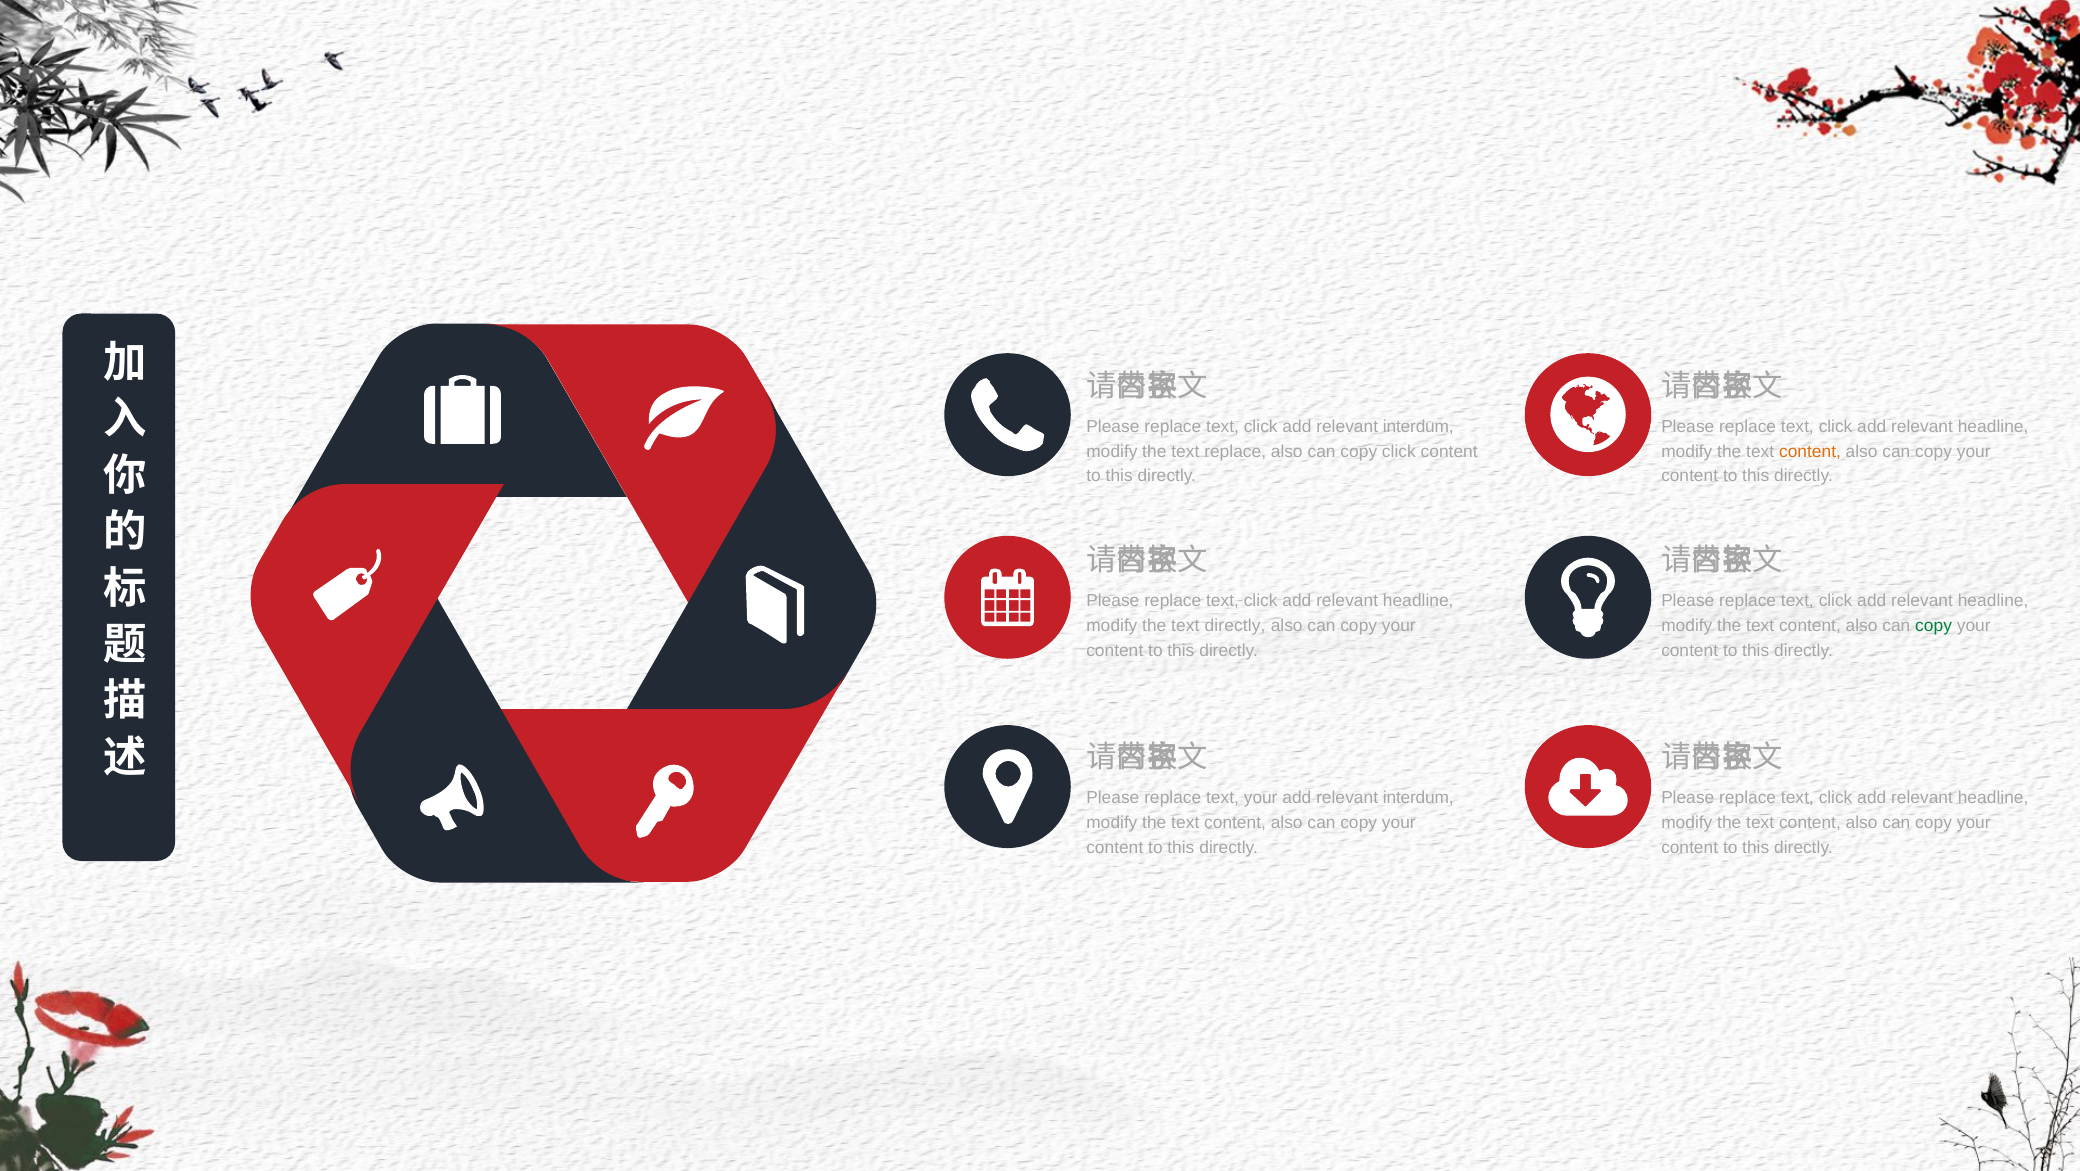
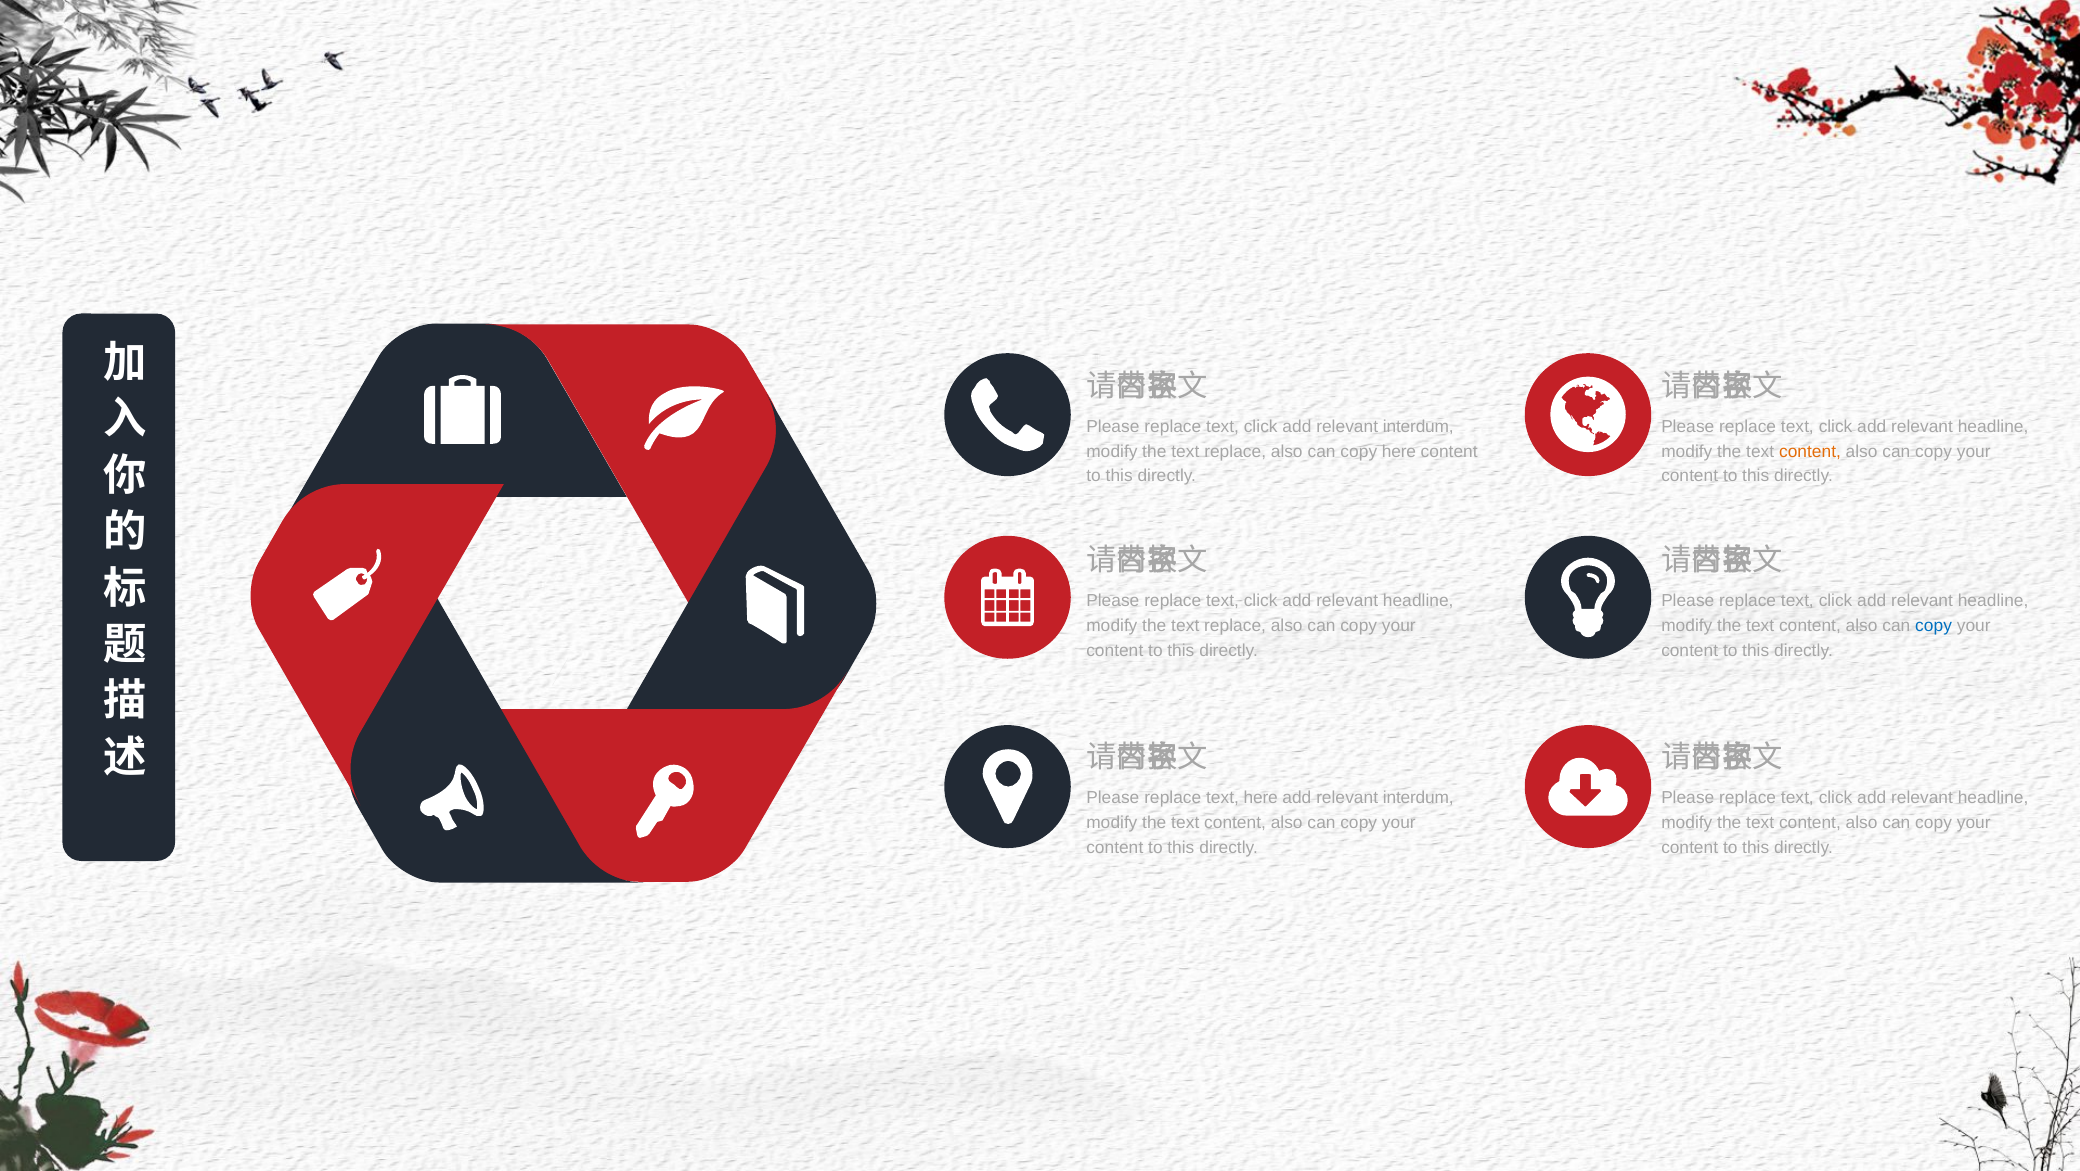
copy click: click -> here
directly at (1235, 625): directly -> replace
copy at (1934, 625) colour: green -> blue
text your: your -> here
